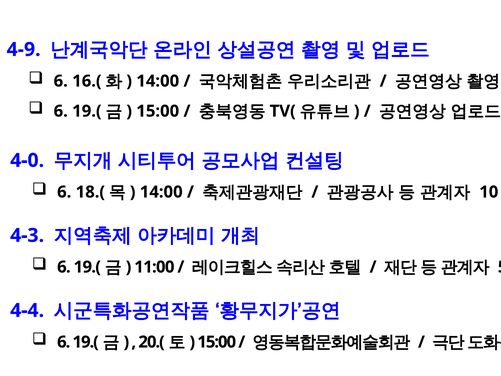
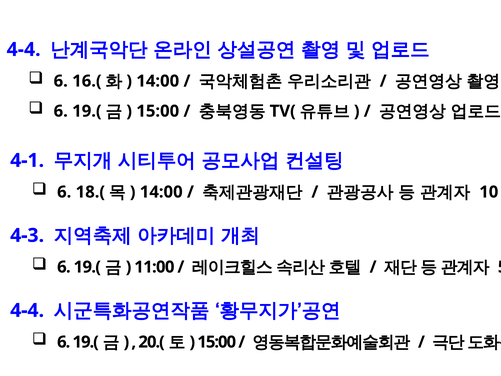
4-9 at (24, 49): 4-9 -> 4-4
4-0: 4-0 -> 4-1
